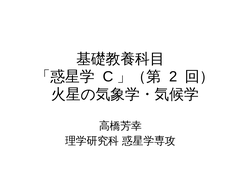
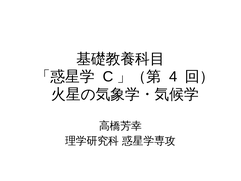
2: 2 -> 4
